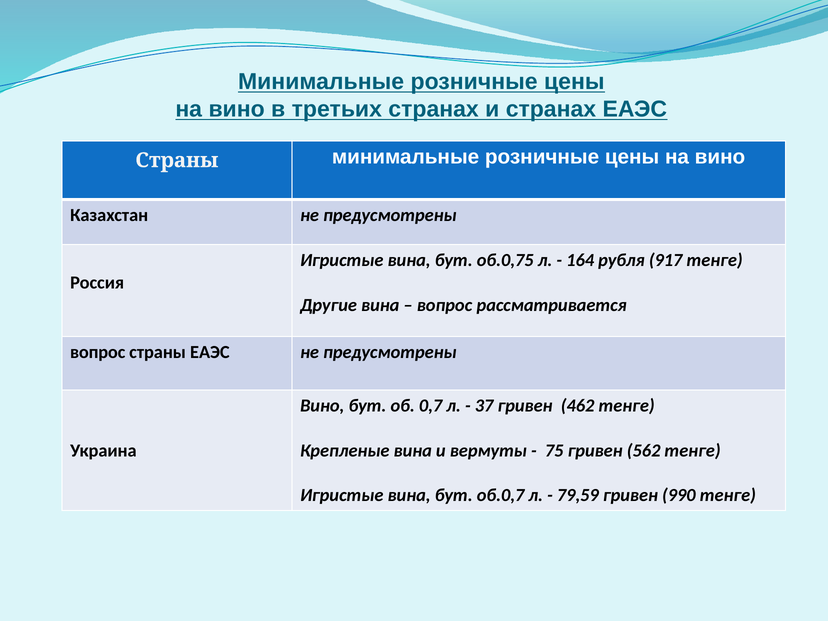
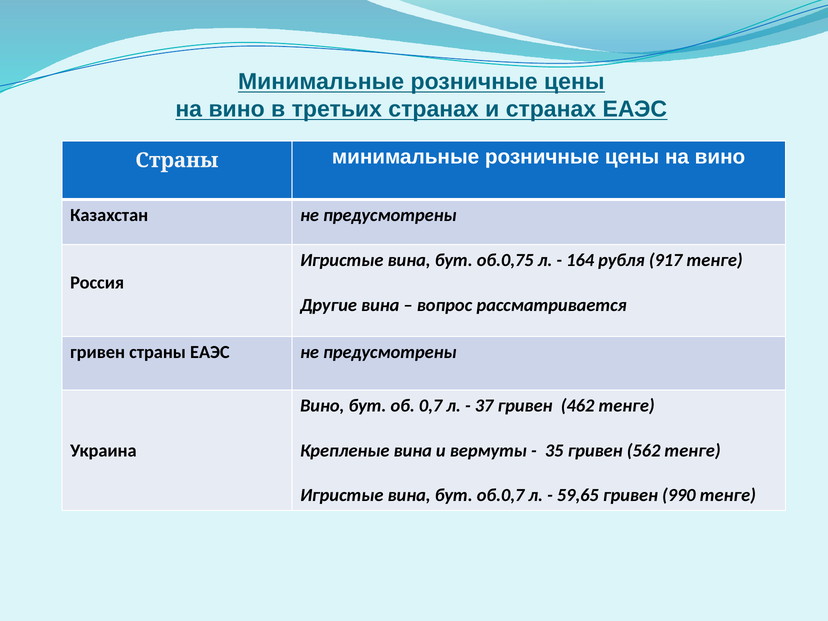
вопрос at (98, 352): вопрос -> гривен
75: 75 -> 35
79,59: 79,59 -> 59,65
